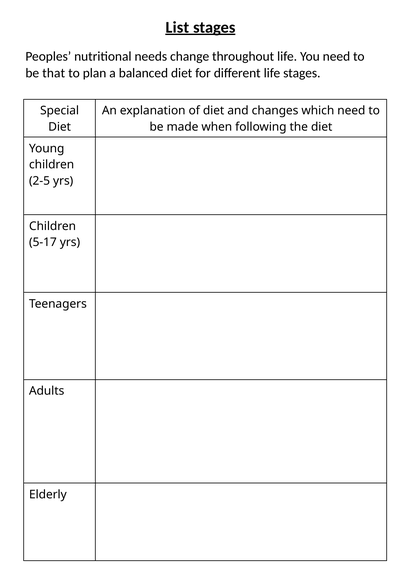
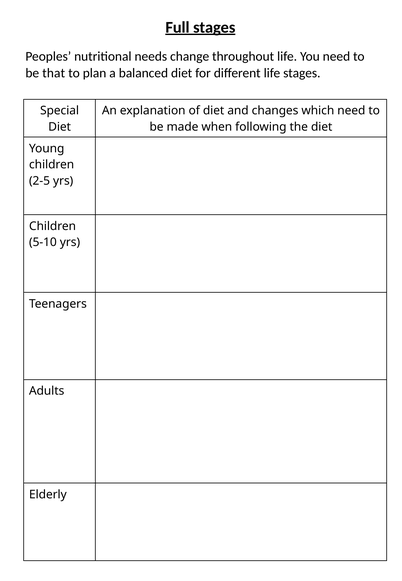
List: List -> Full
5-17: 5-17 -> 5-10
